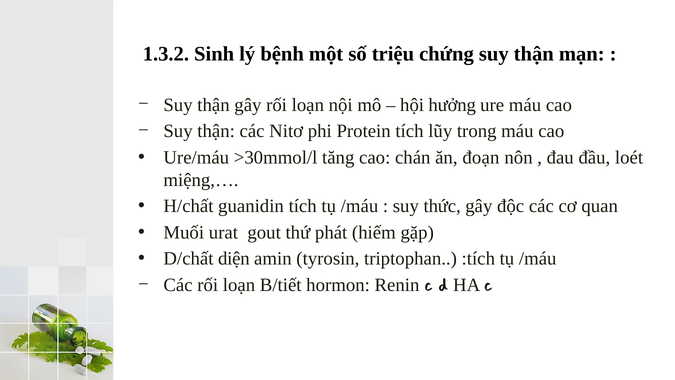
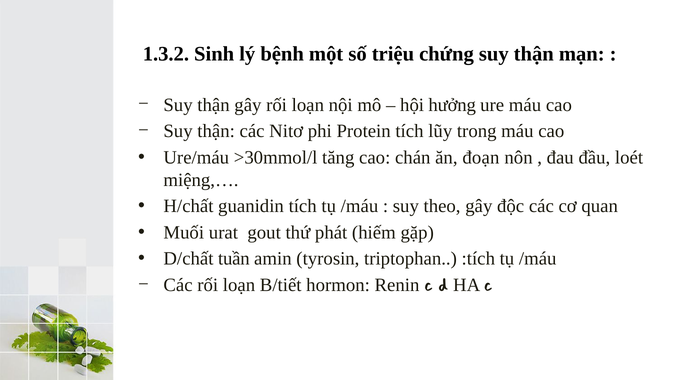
thức: thức -> theo
diện: diện -> tuần
